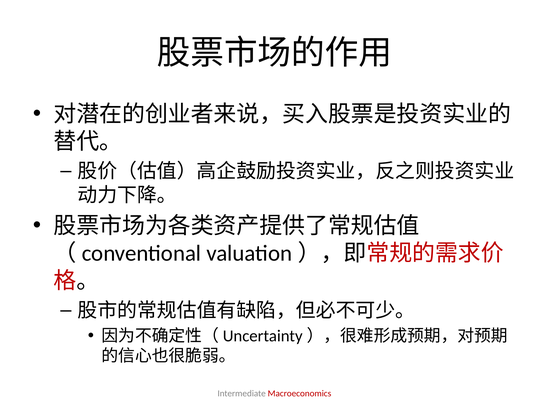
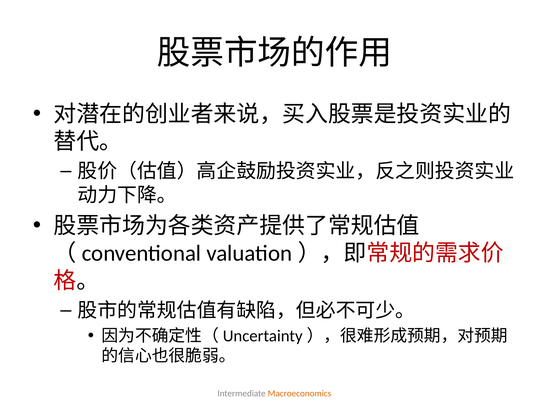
Macroeconomics colour: red -> orange
